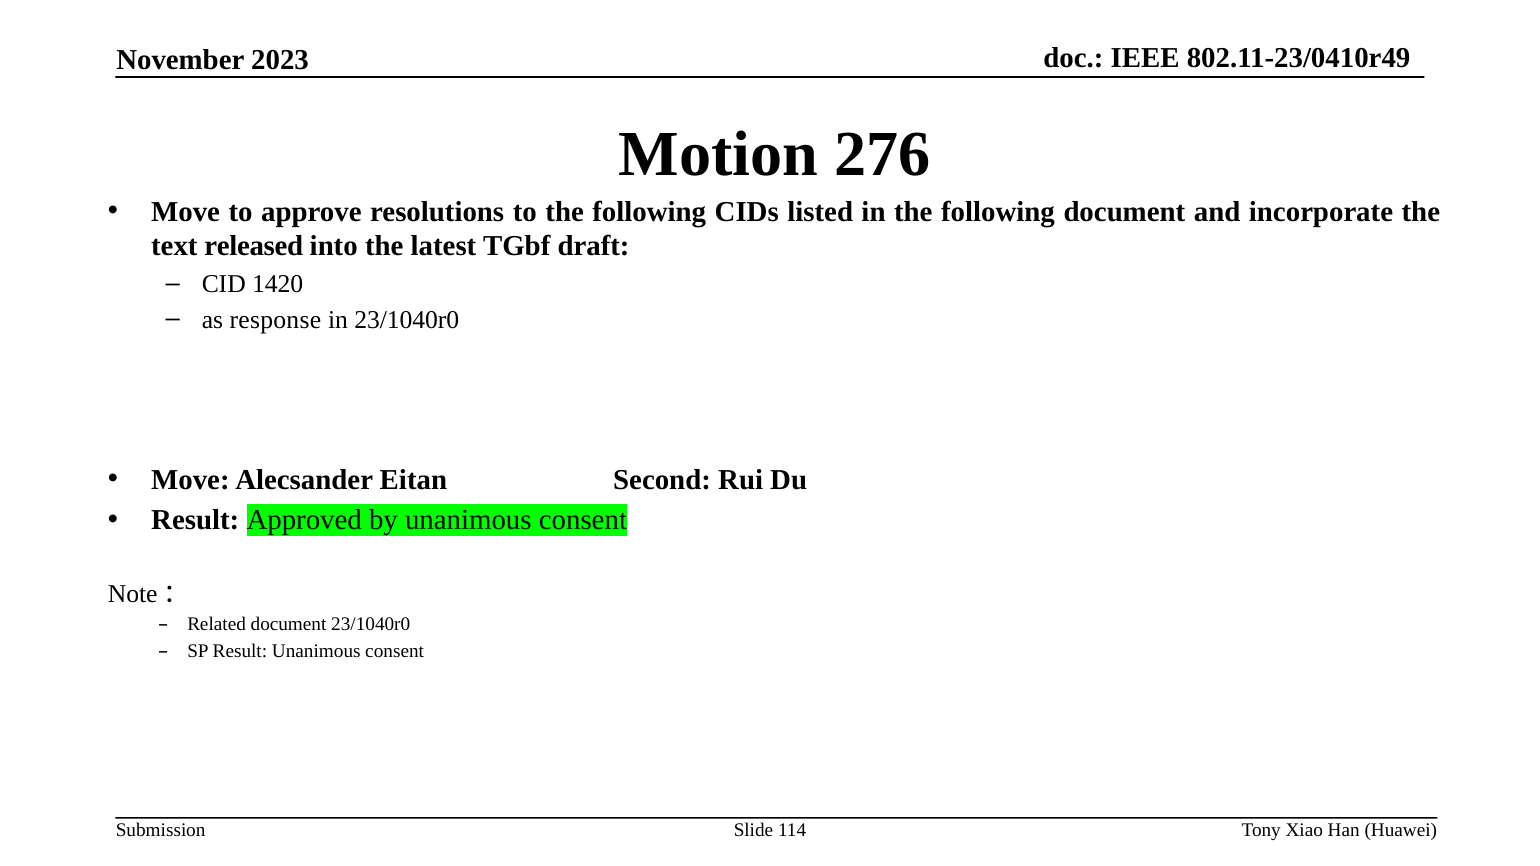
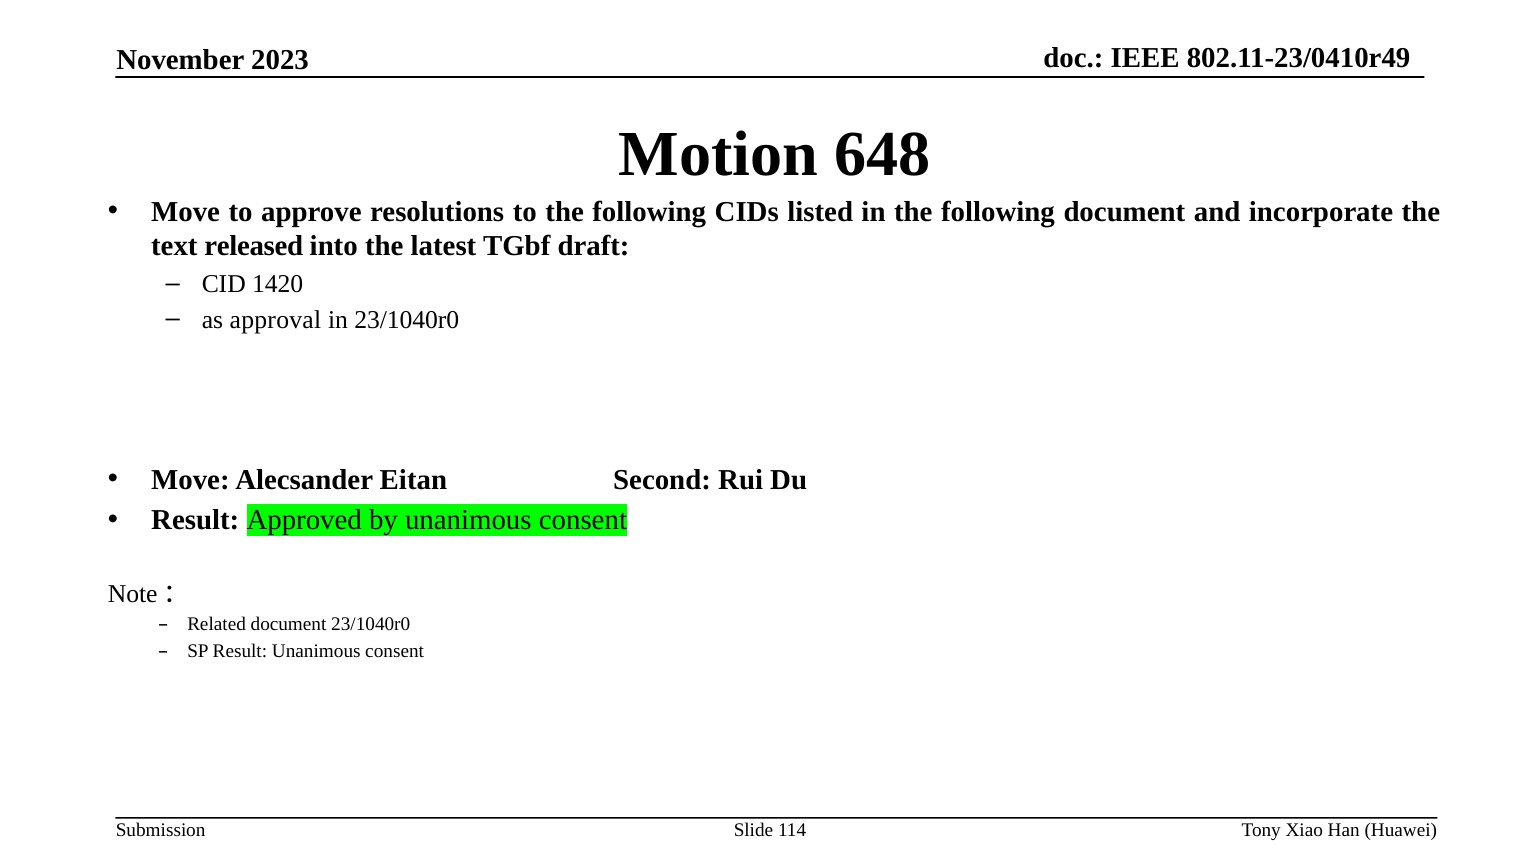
276: 276 -> 648
response: response -> approval
